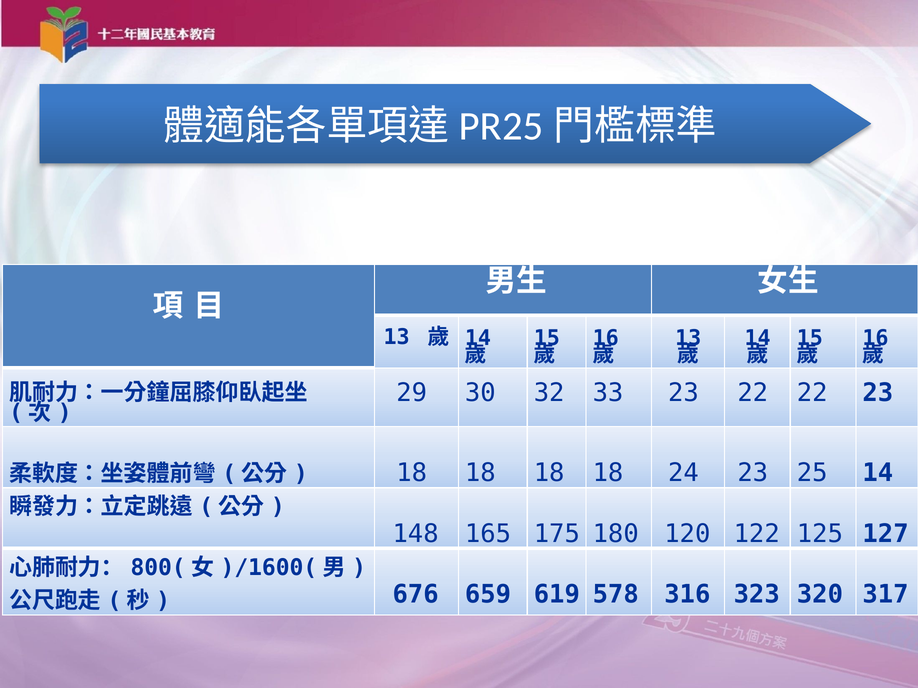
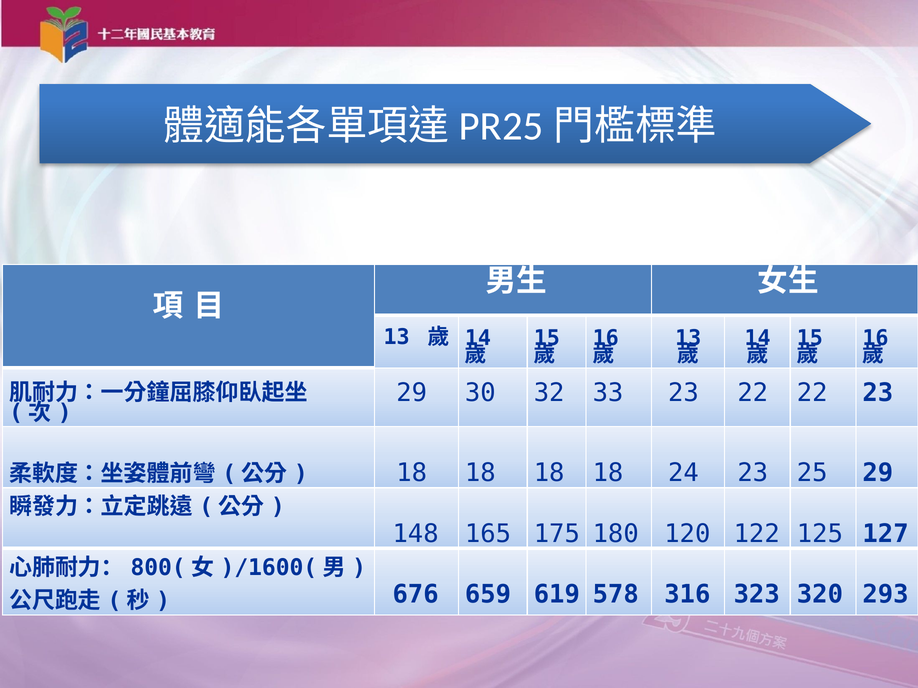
25 14: 14 -> 29
317: 317 -> 293
